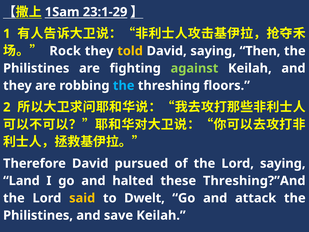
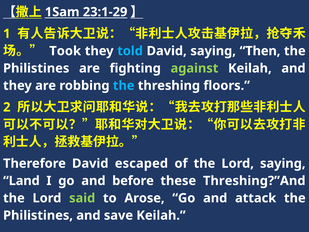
Rock: Rock -> Took
told colour: yellow -> light blue
pursued: pursued -> escaped
halted: halted -> before
said colour: yellow -> light green
Dwelt: Dwelt -> Arose
